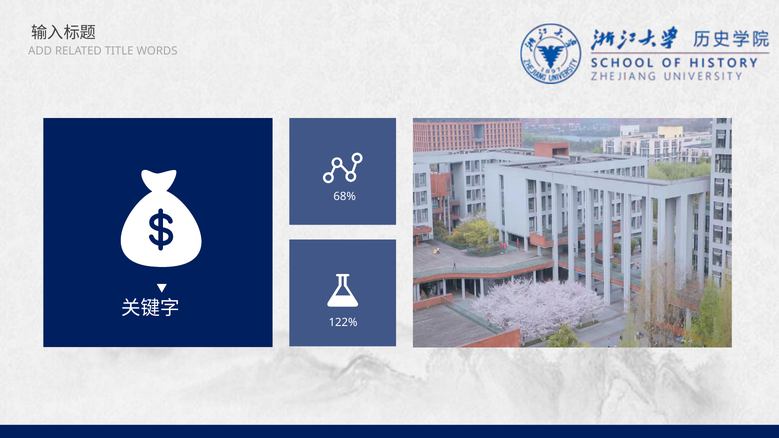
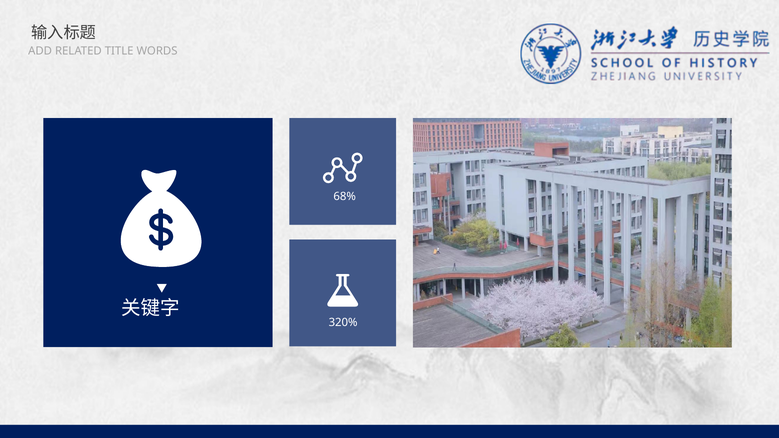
122%: 122% -> 320%
